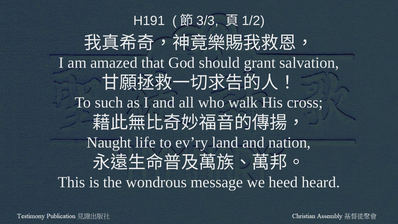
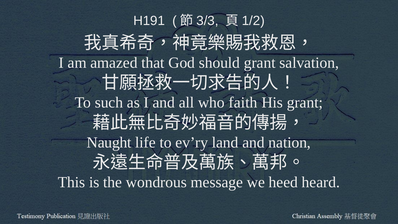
walk: walk -> faith
His cross: cross -> grant
